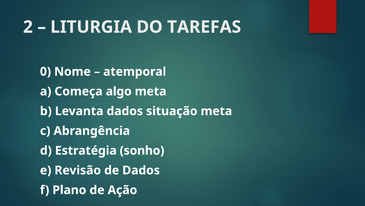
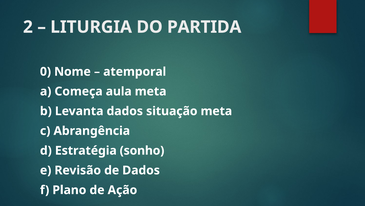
TAREFAS: TAREFAS -> PARTIDA
algo: algo -> aula
